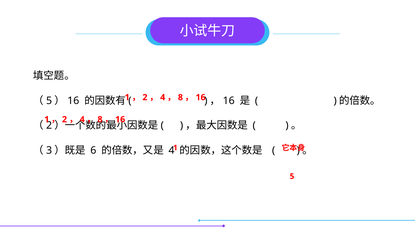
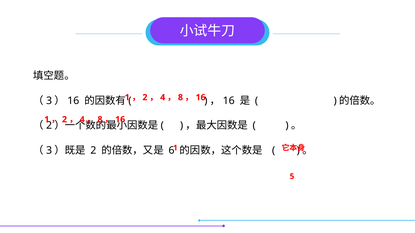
5 at (49, 101): 5 -> 3
6 at (93, 151): 6 -> 2
4 at (171, 151): 4 -> 6
